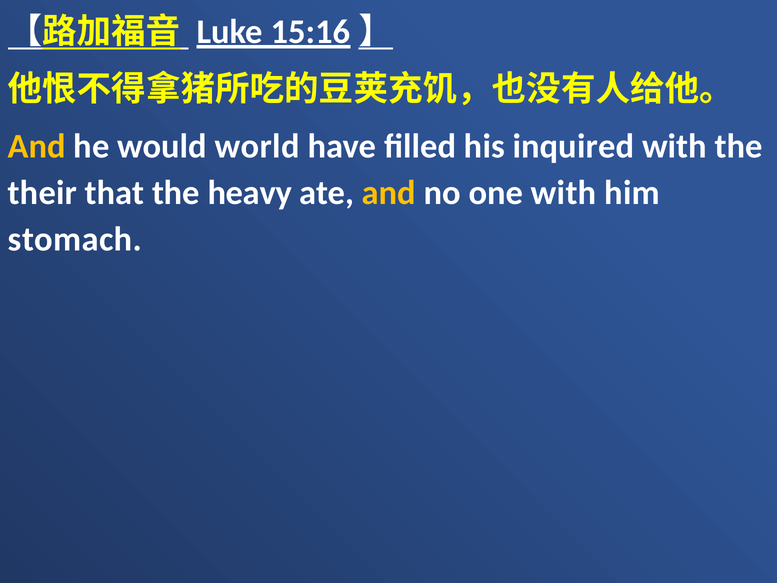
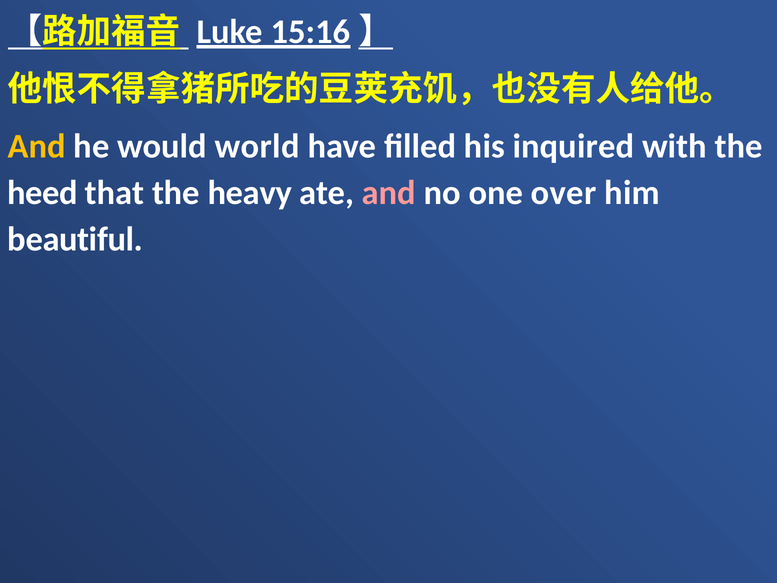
their: their -> heed
and at (389, 193) colour: yellow -> pink
one with: with -> over
stomach: stomach -> beautiful
